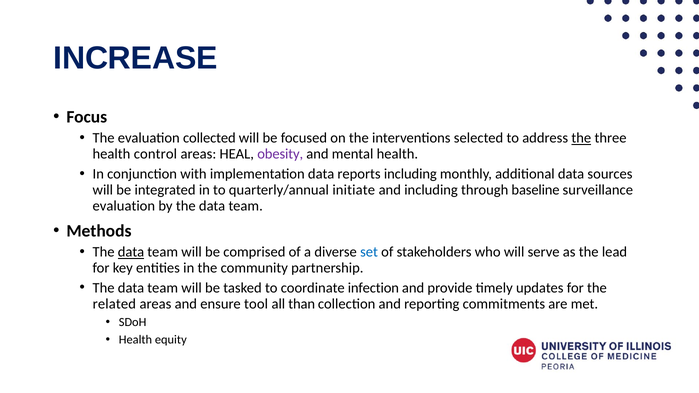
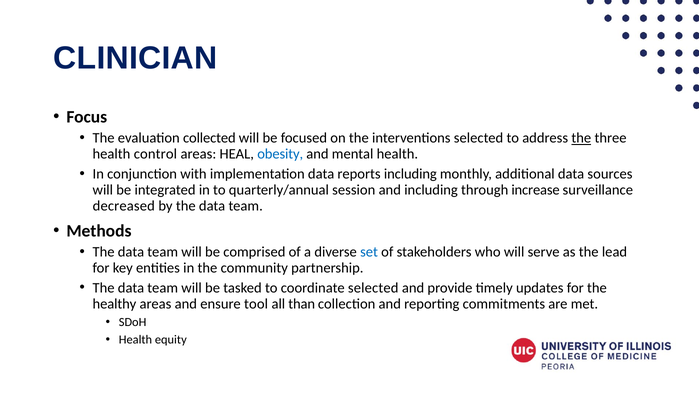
INCREASE: INCREASE -> CLINICIAN
obesity colour: purple -> blue
initiate: initiate -> session
baseline: baseline -> increase
evaluation at (124, 206): evaluation -> decreased
data at (131, 252) underline: present -> none
coordinate infection: infection -> selected
related: related -> healthy
